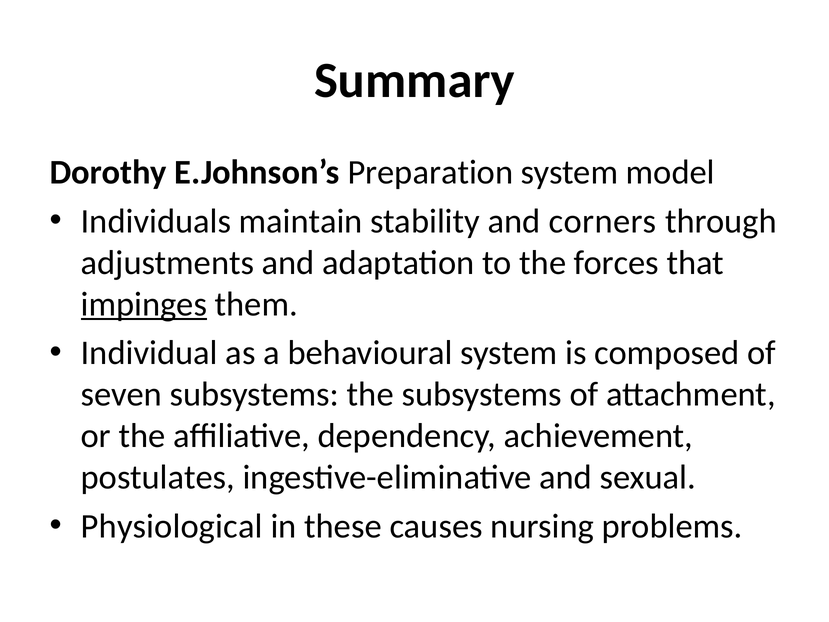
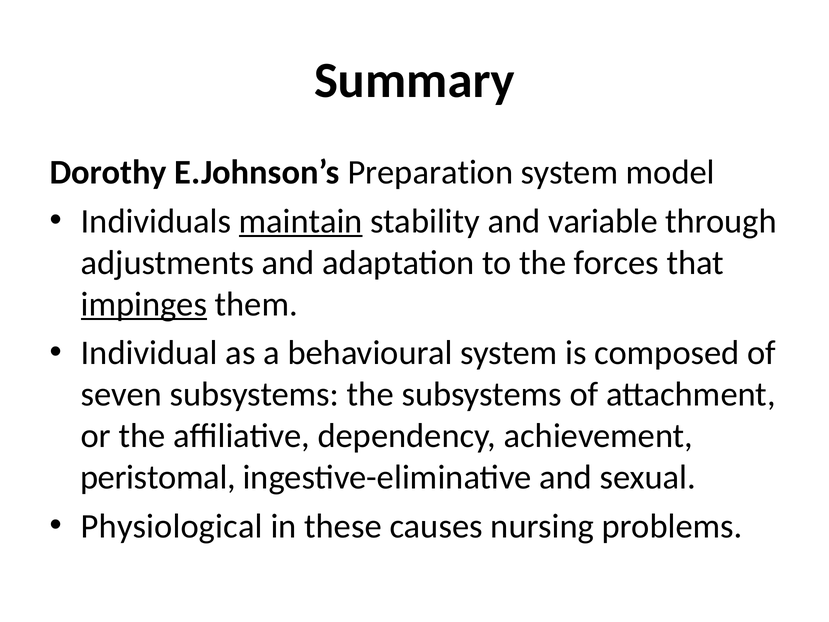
maintain underline: none -> present
corners: corners -> variable
postulates: postulates -> peristomal
